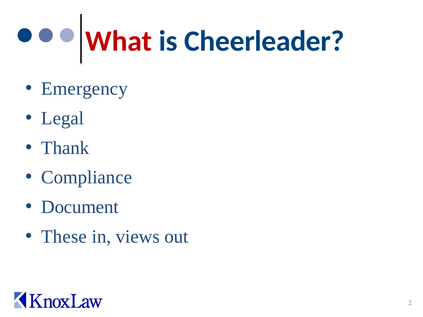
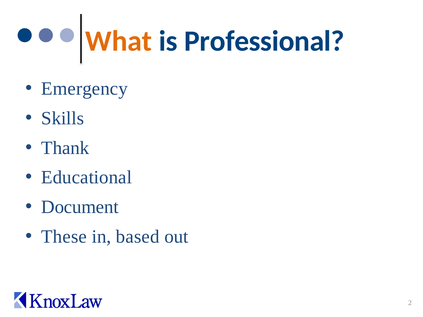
What colour: red -> orange
Cheerleader: Cheerleader -> Professional
Legal: Legal -> Skills
Compliance: Compliance -> Educational
views: views -> based
